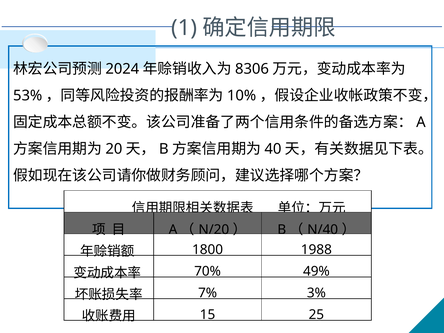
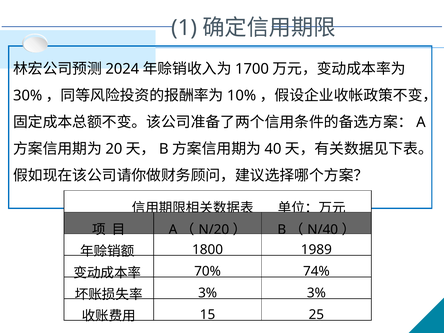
8306: 8306 -> 1700
53%: 53% -> 30%
1988: 1988 -> 1989
49%: 49% -> 74%
7% at (208, 293): 7% -> 3%
